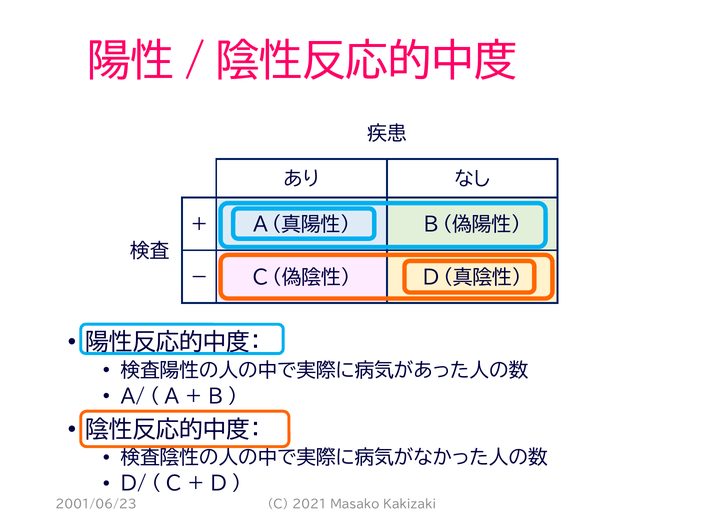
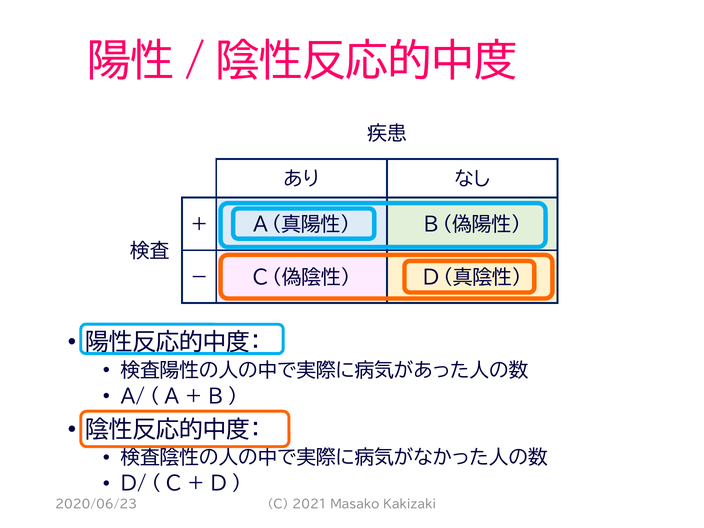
2001/06/23: 2001/06/23 -> 2020/06/23
